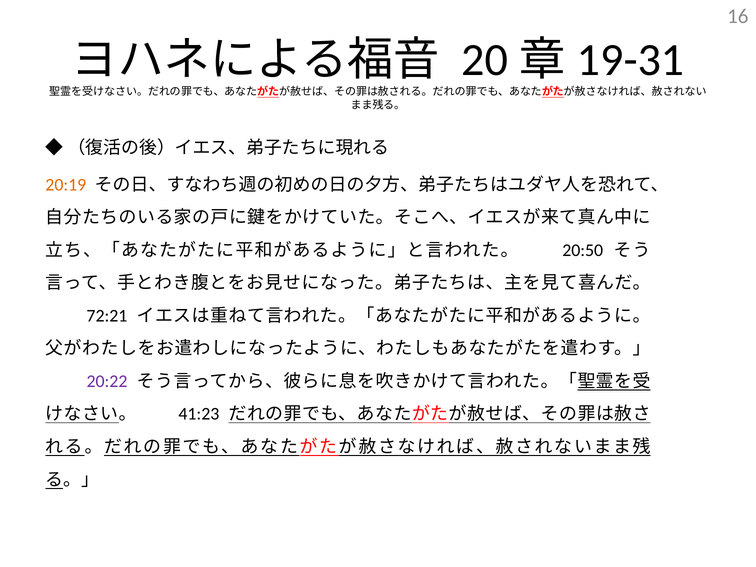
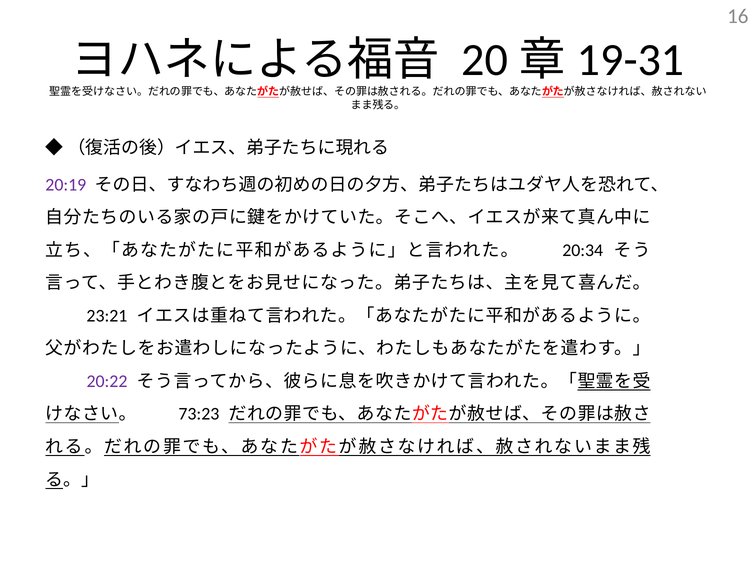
20:19 colour: orange -> purple
20:50: 20:50 -> 20:34
72:21: 72:21 -> 23:21
41:23: 41:23 -> 73:23
